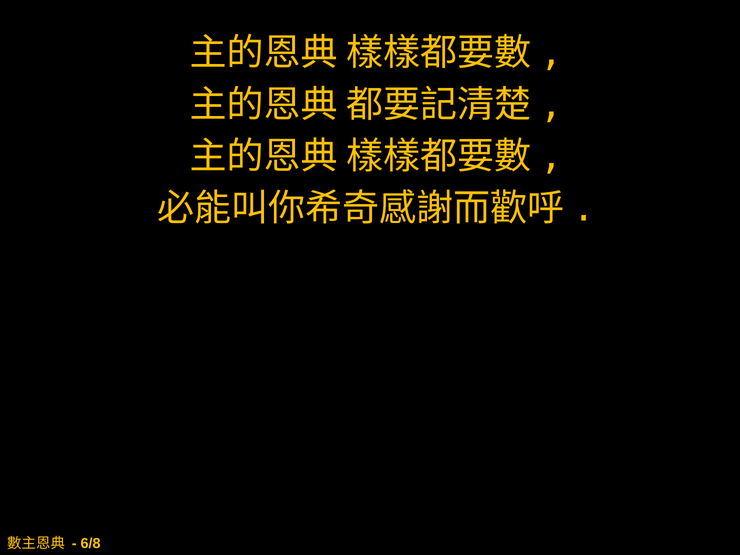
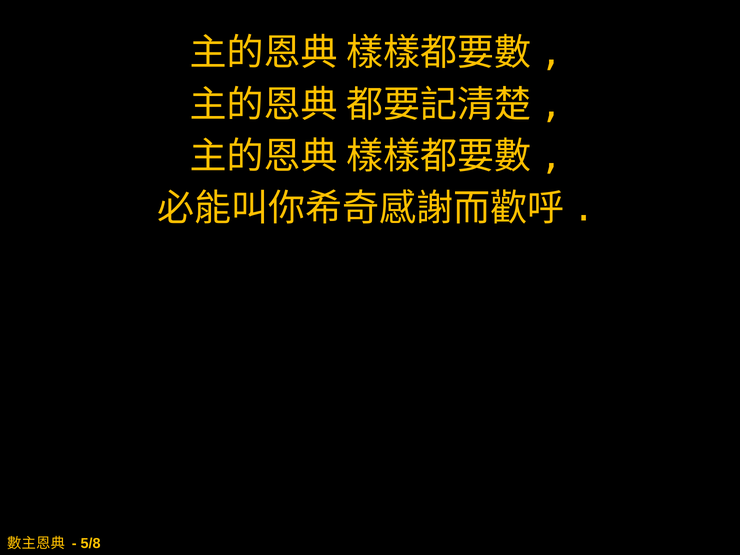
6/8: 6/8 -> 5/8
